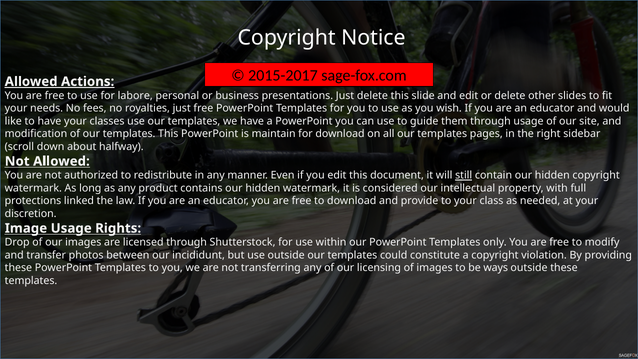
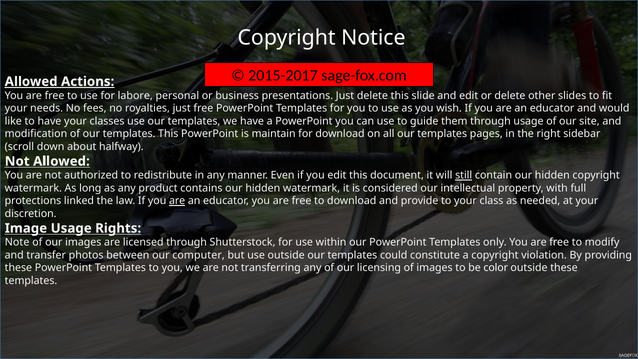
are at (177, 201) underline: none -> present
Drop: Drop -> Note
incididunt: incididunt -> computer
ways: ways -> color
